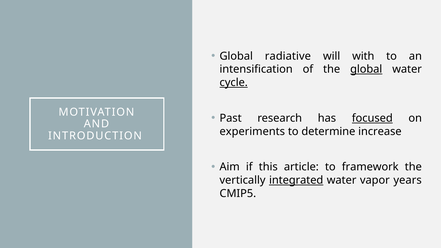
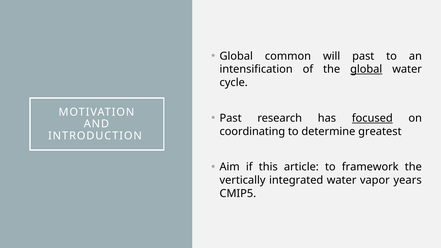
radiative: radiative -> common
will with: with -> past
cycle underline: present -> none
experiments: experiments -> coordinating
increase: increase -> greatest
integrated underline: present -> none
